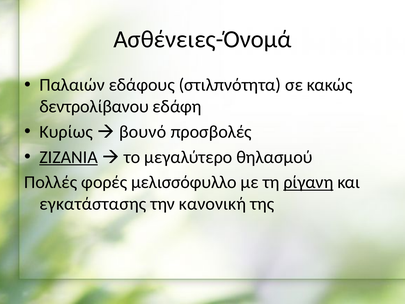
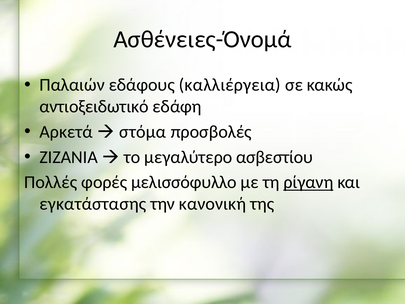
στιλπνότητα: στιλπνότητα -> καλλιέργεια
δεντρολίβανου: δεντρολίβανου -> αντιοξειδωτικό
Κυρίως: Κυρίως -> Αρκετά
βουνό: βουνό -> στόμα
ΖΙΖΑΝΙΑ underline: present -> none
θηλασμού: θηλασμού -> ασβεστίου
